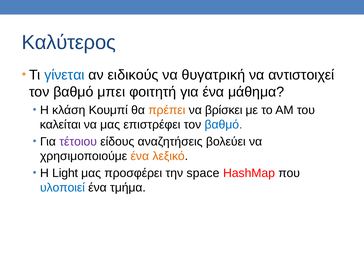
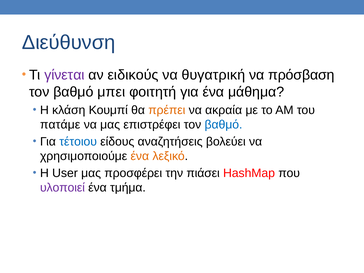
Καλύτερος: Καλύτερος -> Διεύθυνση
γίνεται colour: blue -> purple
αντιστοιχεί: αντιστοιχεί -> πρόσβαση
βρίσκει: βρίσκει -> ακραία
καλείται: καλείται -> πατάμε
τέτοιου colour: purple -> blue
Light: Light -> User
space: space -> πιάσει
υλοποιεί colour: blue -> purple
